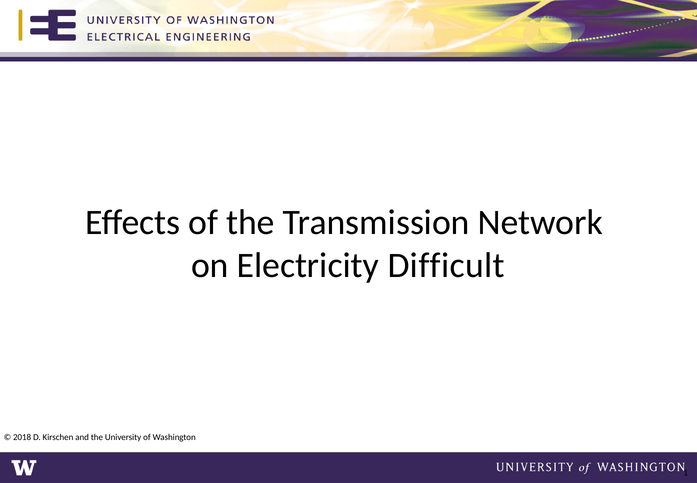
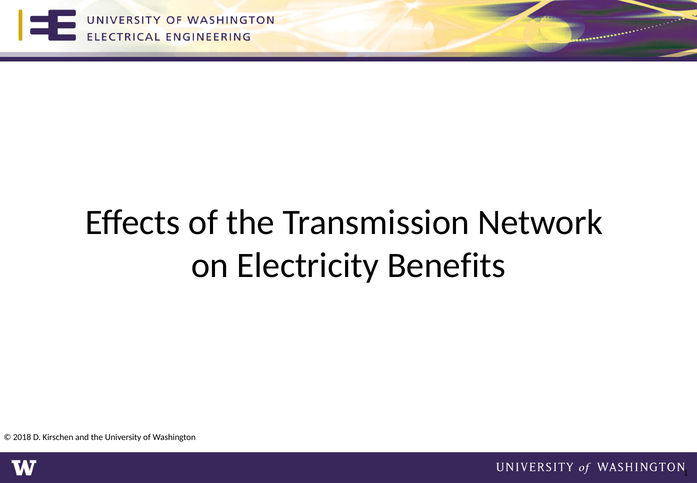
Difficult: Difficult -> Benefits
